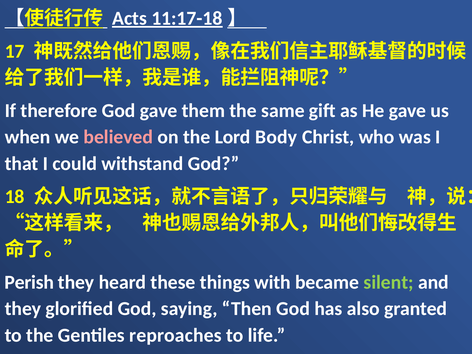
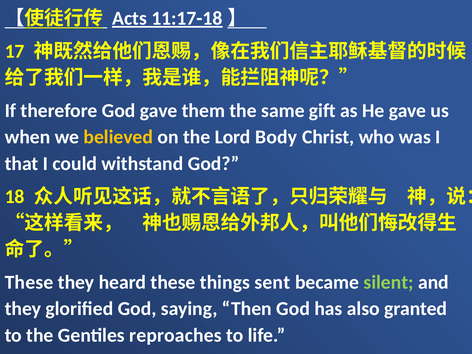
believed colour: pink -> yellow
Perish at (29, 282): Perish -> These
with: with -> sent
